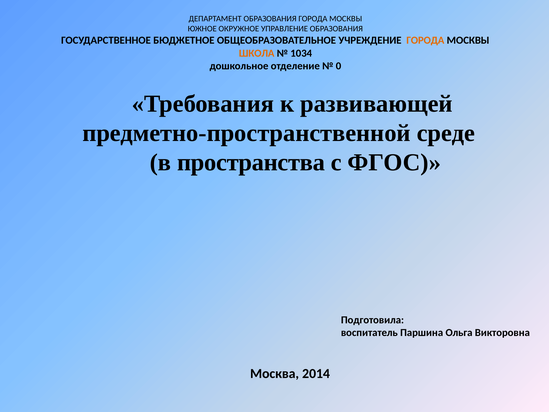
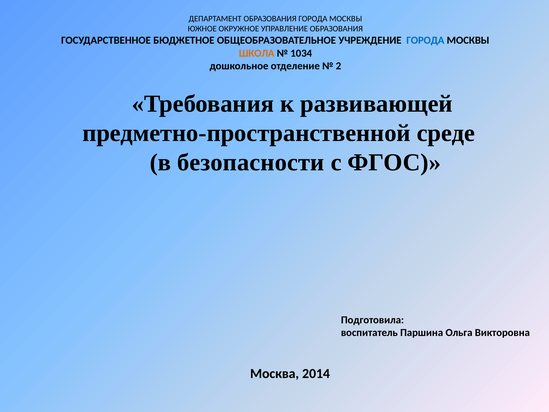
ГОРОДА at (425, 40) colour: orange -> blue
0: 0 -> 2
пространства: пространства -> безопасности
